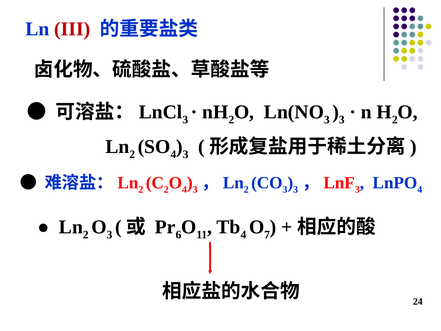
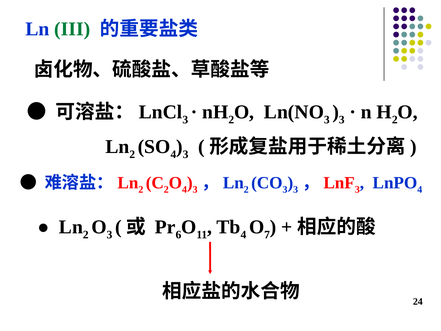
III colour: red -> green
